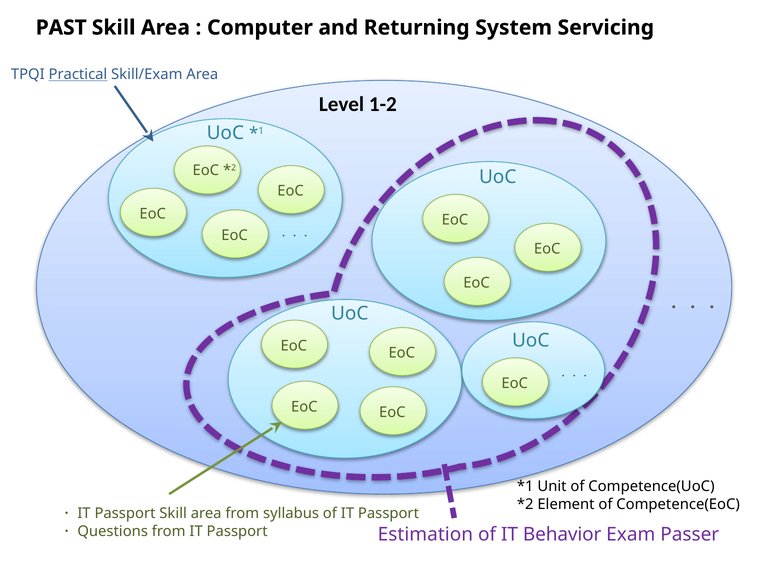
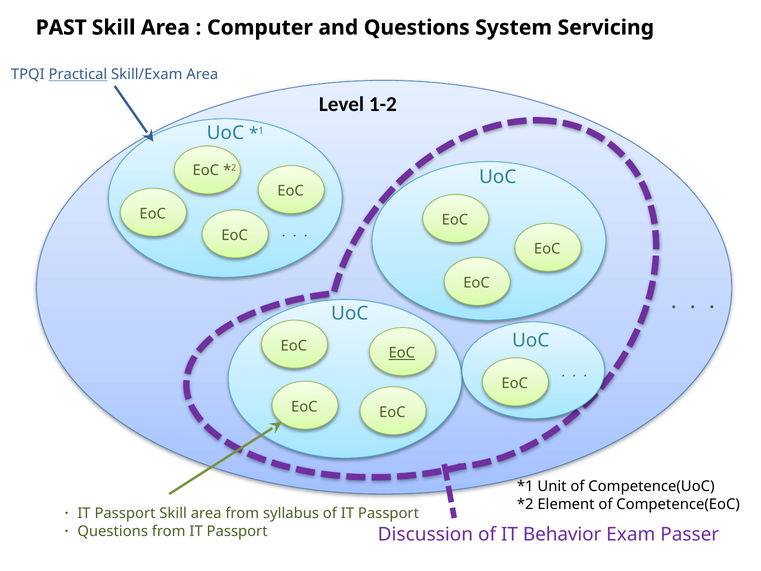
Returning: Returning -> Questions
EoC at (402, 353) underline: none -> present
Estimation: Estimation -> Discussion
